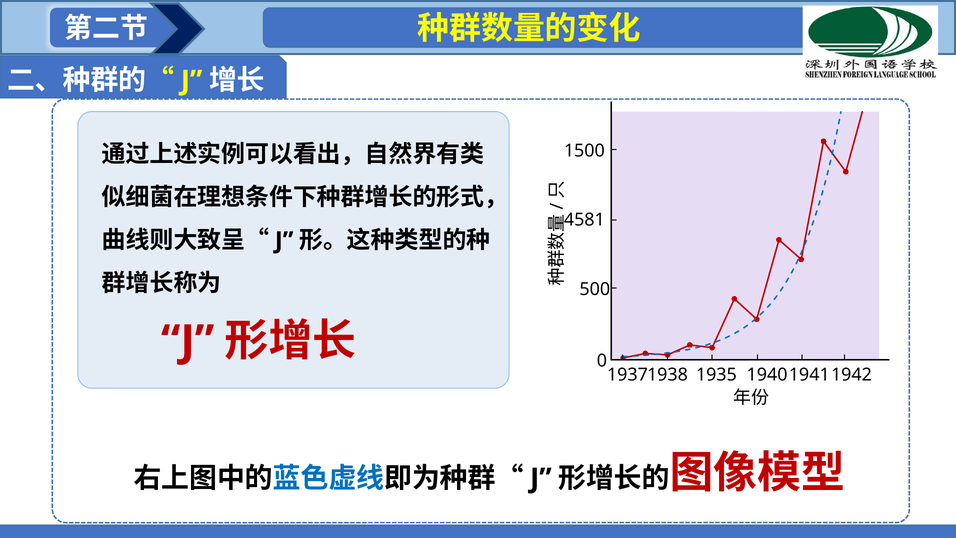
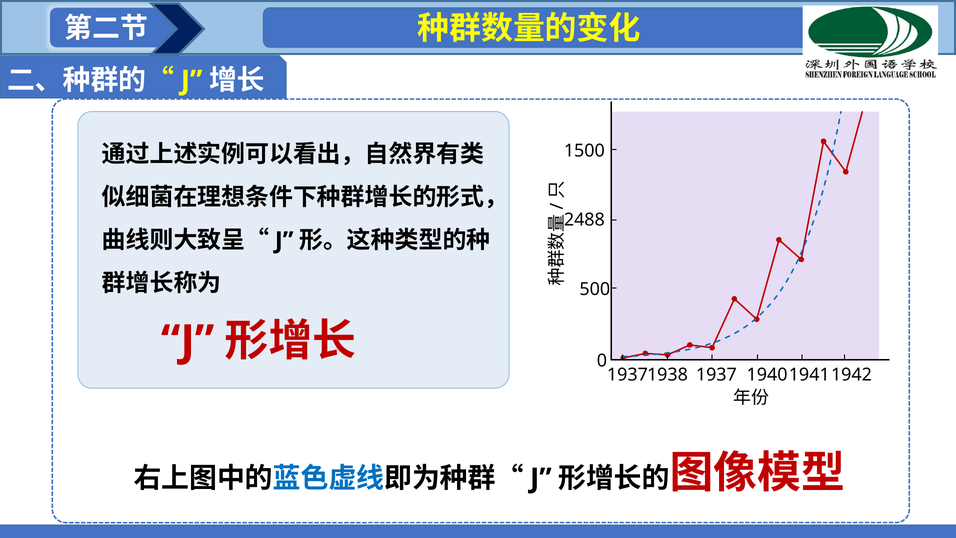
4581: 4581 -> 2488
1935: 1935 -> 1937
